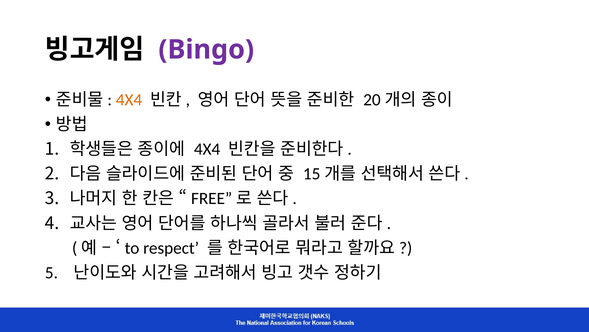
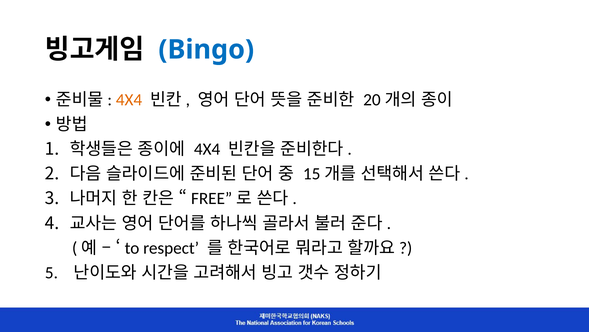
Bingo colour: purple -> blue
